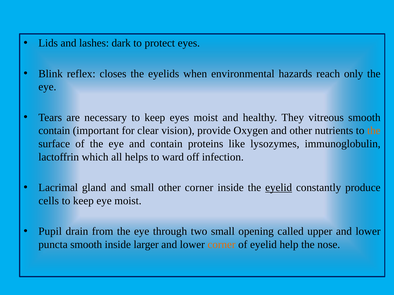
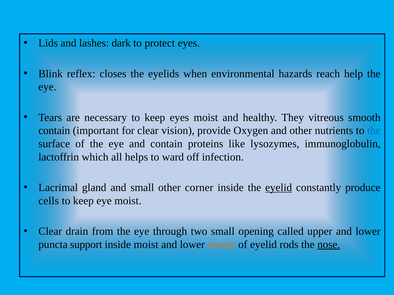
only: only -> help
the at (374, 131) colour: orange -> blue
Pupil at (50, 232): Pupil -> Clear
puncta smooth: smooth -> support
inside larger: larger -> moist
help: help -> rods
nose underline: none -> present
